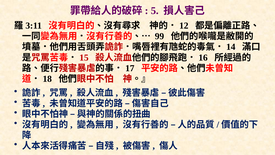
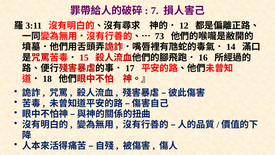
5: 5 -> 7
99: 99 -> 73
